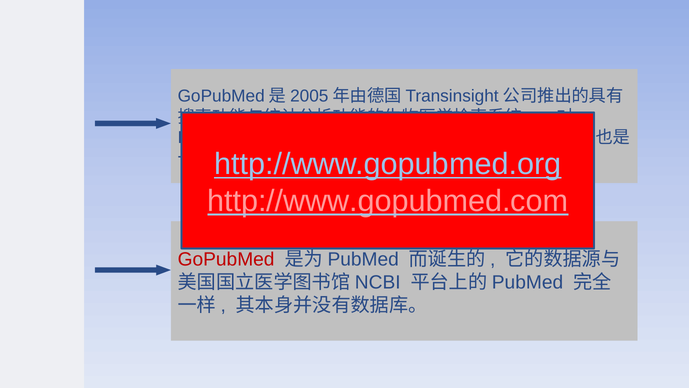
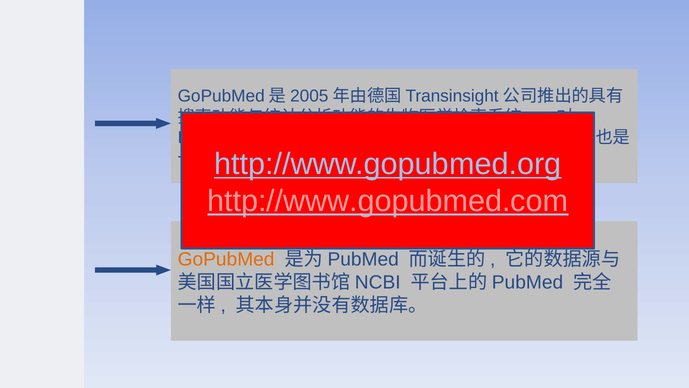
GoPubMed colour: red -> orange
